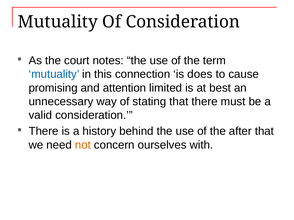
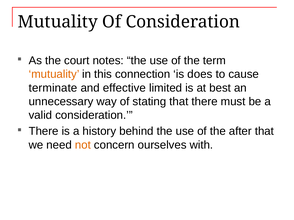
mutuality at (54, 74) colour: blue -> orange
promising: promising -> terminate
attention: attention -> effective
